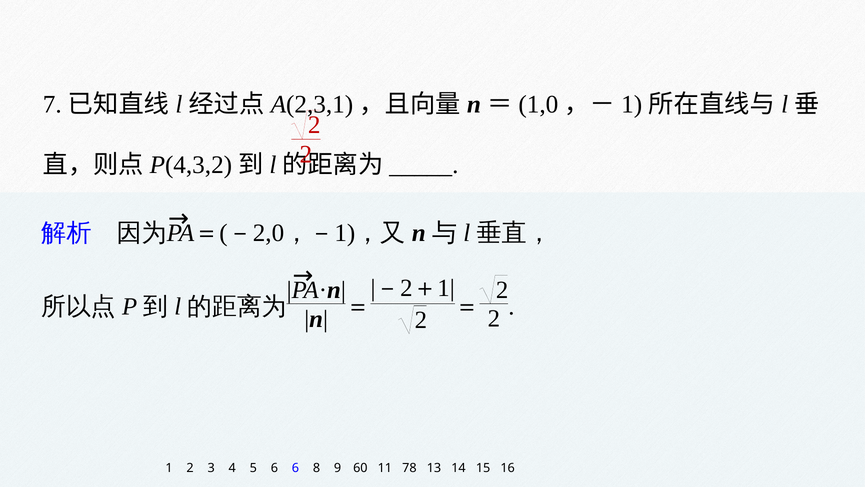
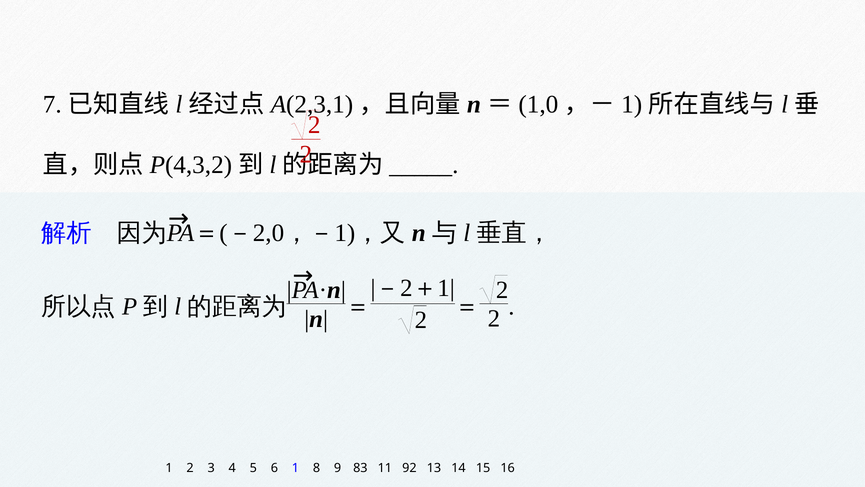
6 6: 6 -> 1
60: 60 -> 83
78: 78 -> 92
